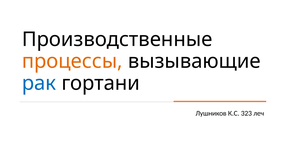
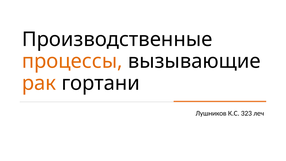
рак colour: blue -> orange
